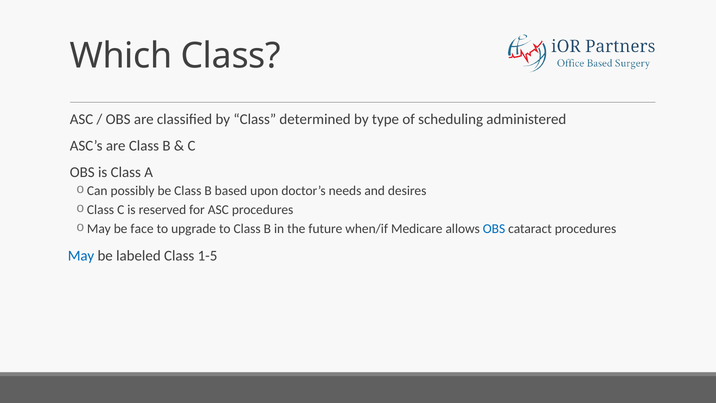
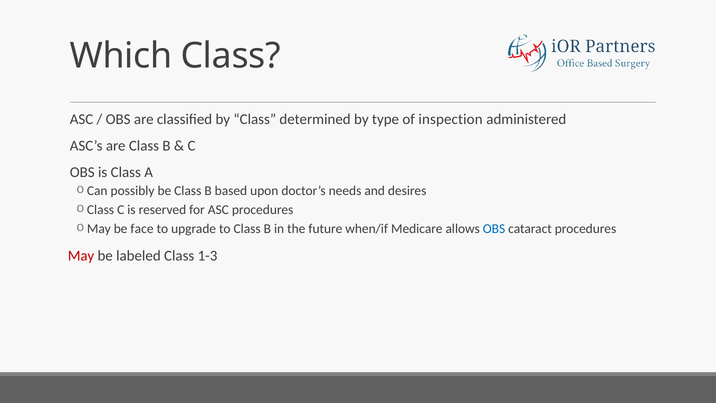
scheduling: scheduling -> inspection
May colour: blue -> red
1-5: 1-5 -> 1-3
